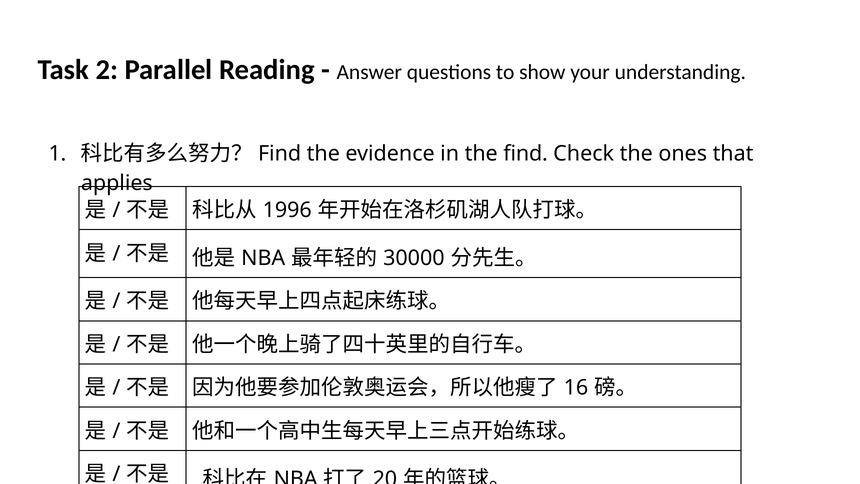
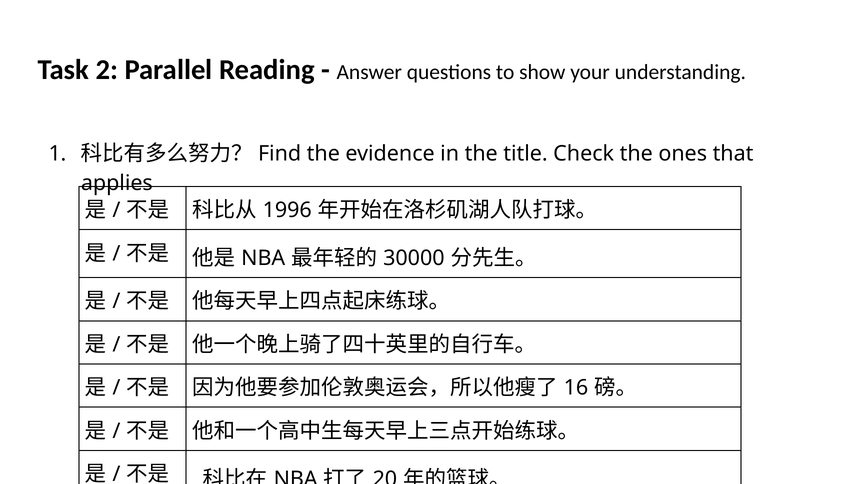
find: find -> title
